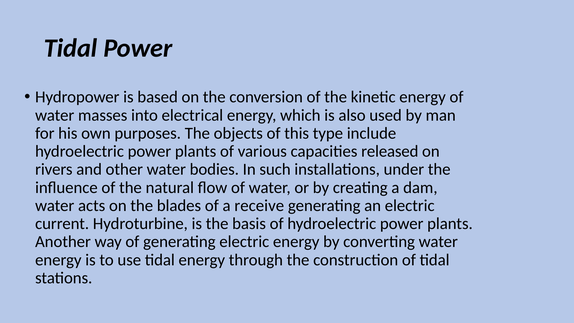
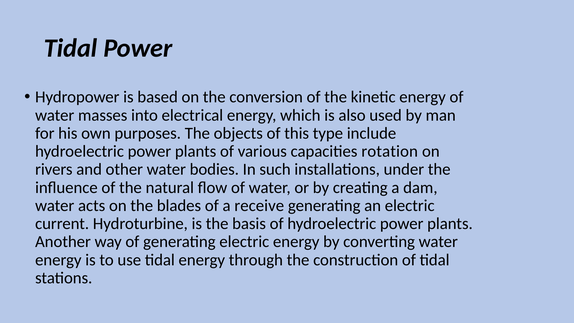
released: released -> rotation
